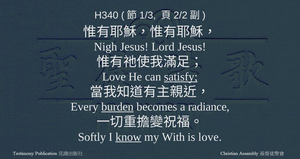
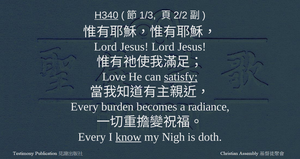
H340 underline: none -> present
Nigh at (106, 47): Nigh -> Lord
burden underline: present -> none
Softly at (92, 137): Softly -> Every
With: With -> Nigh
is love: love -> doth
